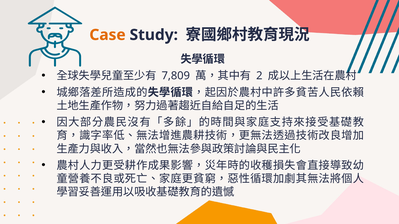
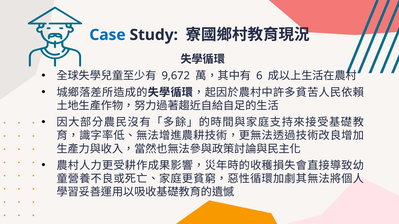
Case colour: orange -> blue
7,809: 7,809 -> 9,672
2: 2 -> 6
